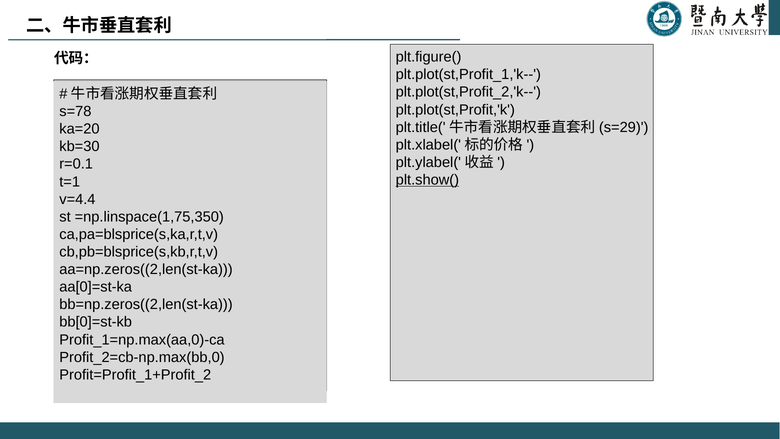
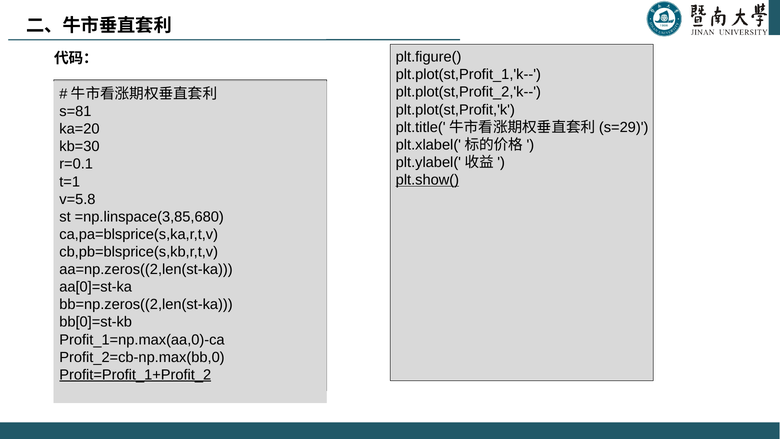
s=78: s=78 -> s=81
v=4.4: v=4.4 -> v=5.8
=np.linspace(1,75,350: =np.linspace(1,75,350 -> =np.linspace(3,85,680
Profit=Profit_1+Profit_2 underline: none -> present
